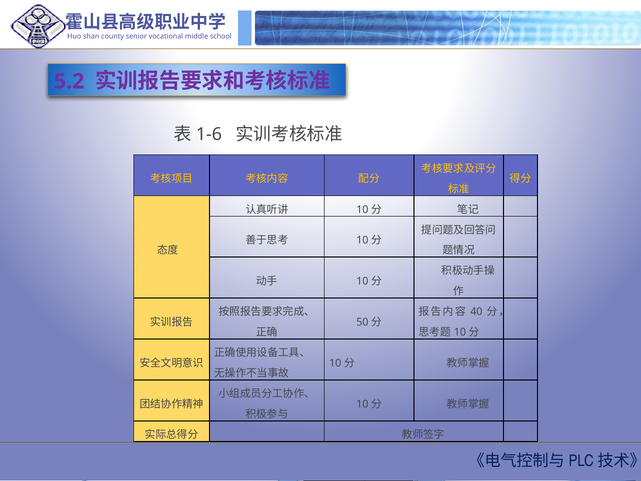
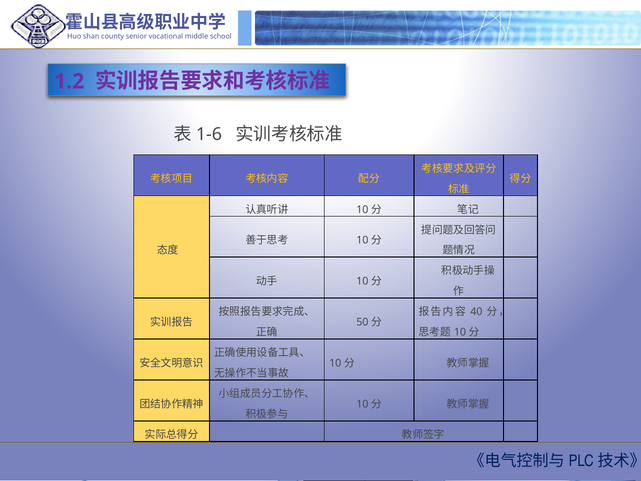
5.2: 5.2 -> 1.2
